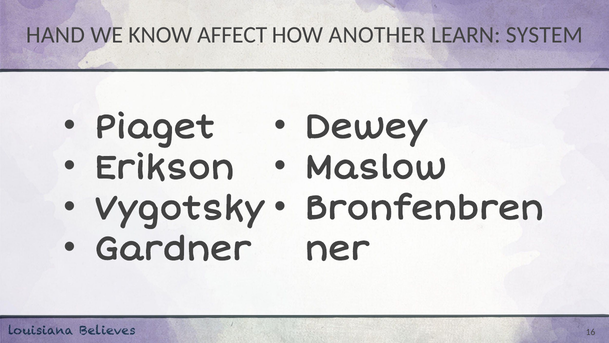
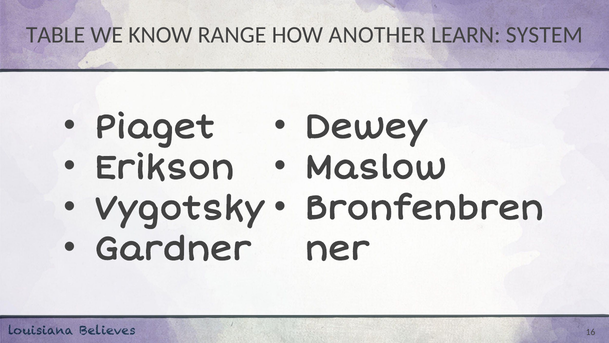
HAND: HAND -> TABLE
AFFECT: AFFECT -> RANGE
